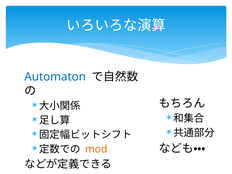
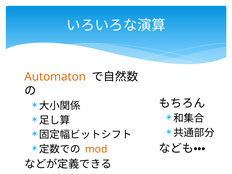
Automaton colour: blue -> orange
